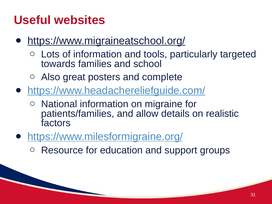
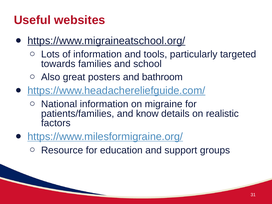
complete: complete -> bathroom
allow: allow -> know
